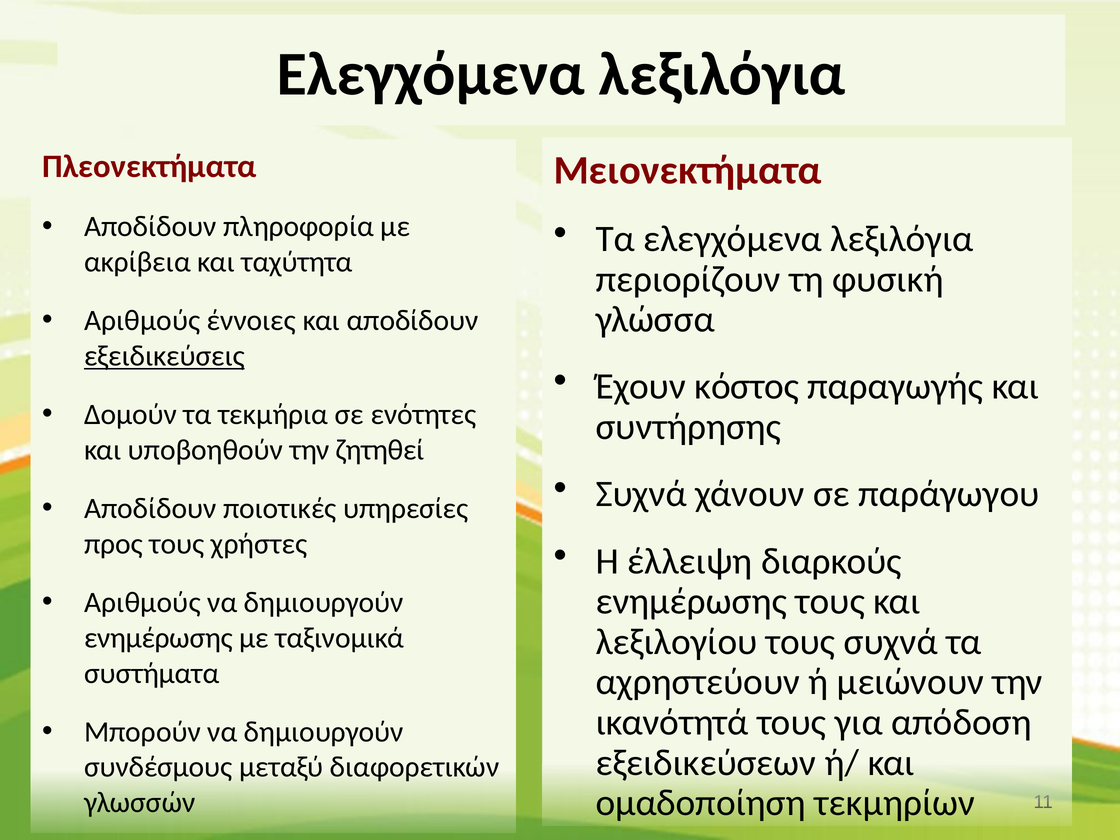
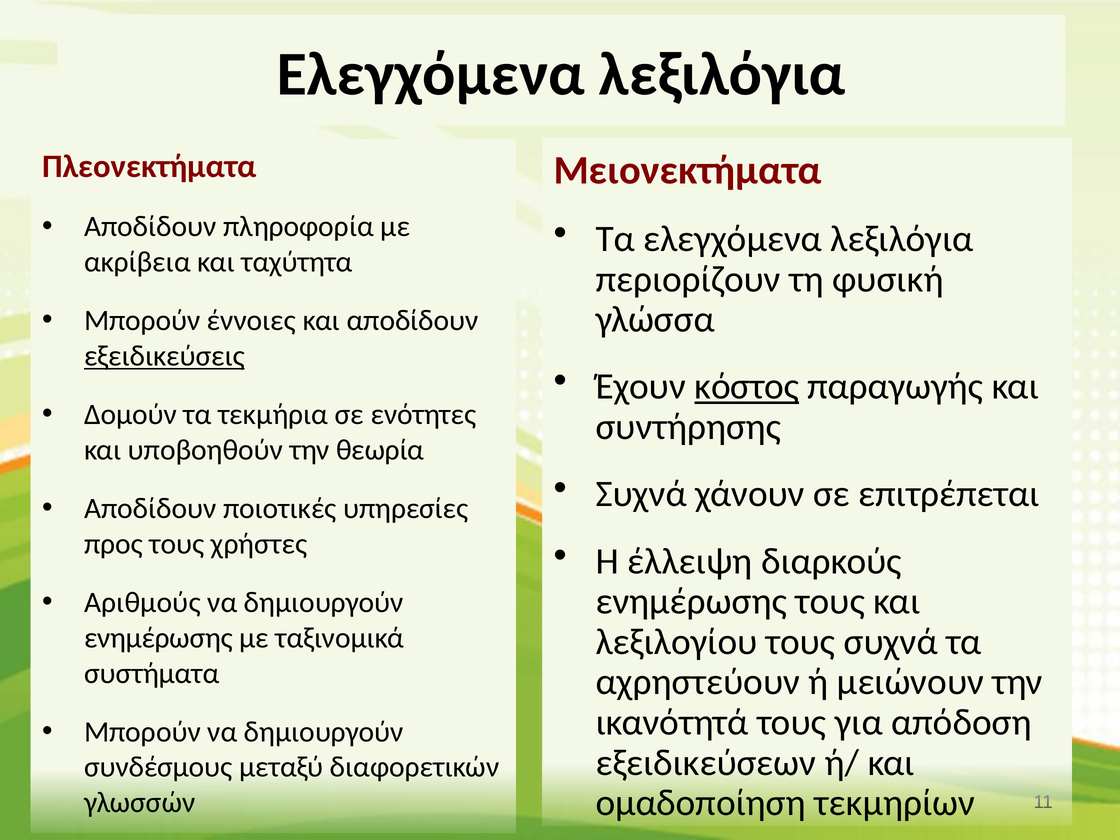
Αριθμούς at (142, 321): Αριθμούς -> Μπορούν
κόστος underline: none -> present
ζητηθεί: ζητηθεί -> θεωρία
παράγωγου: παράγωγου -> επιτρέπεται
